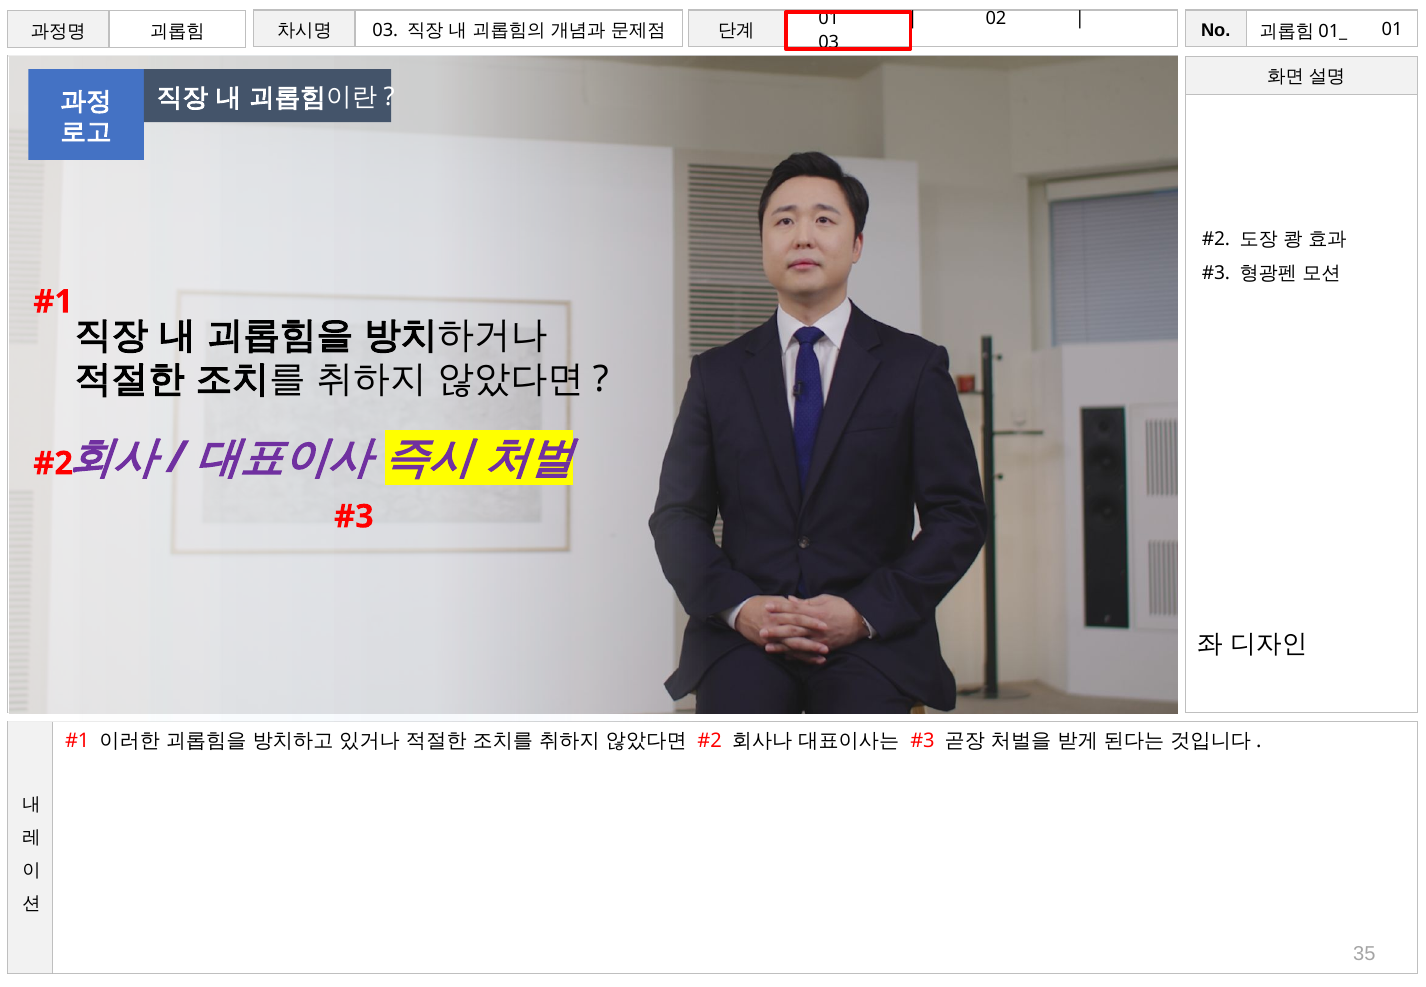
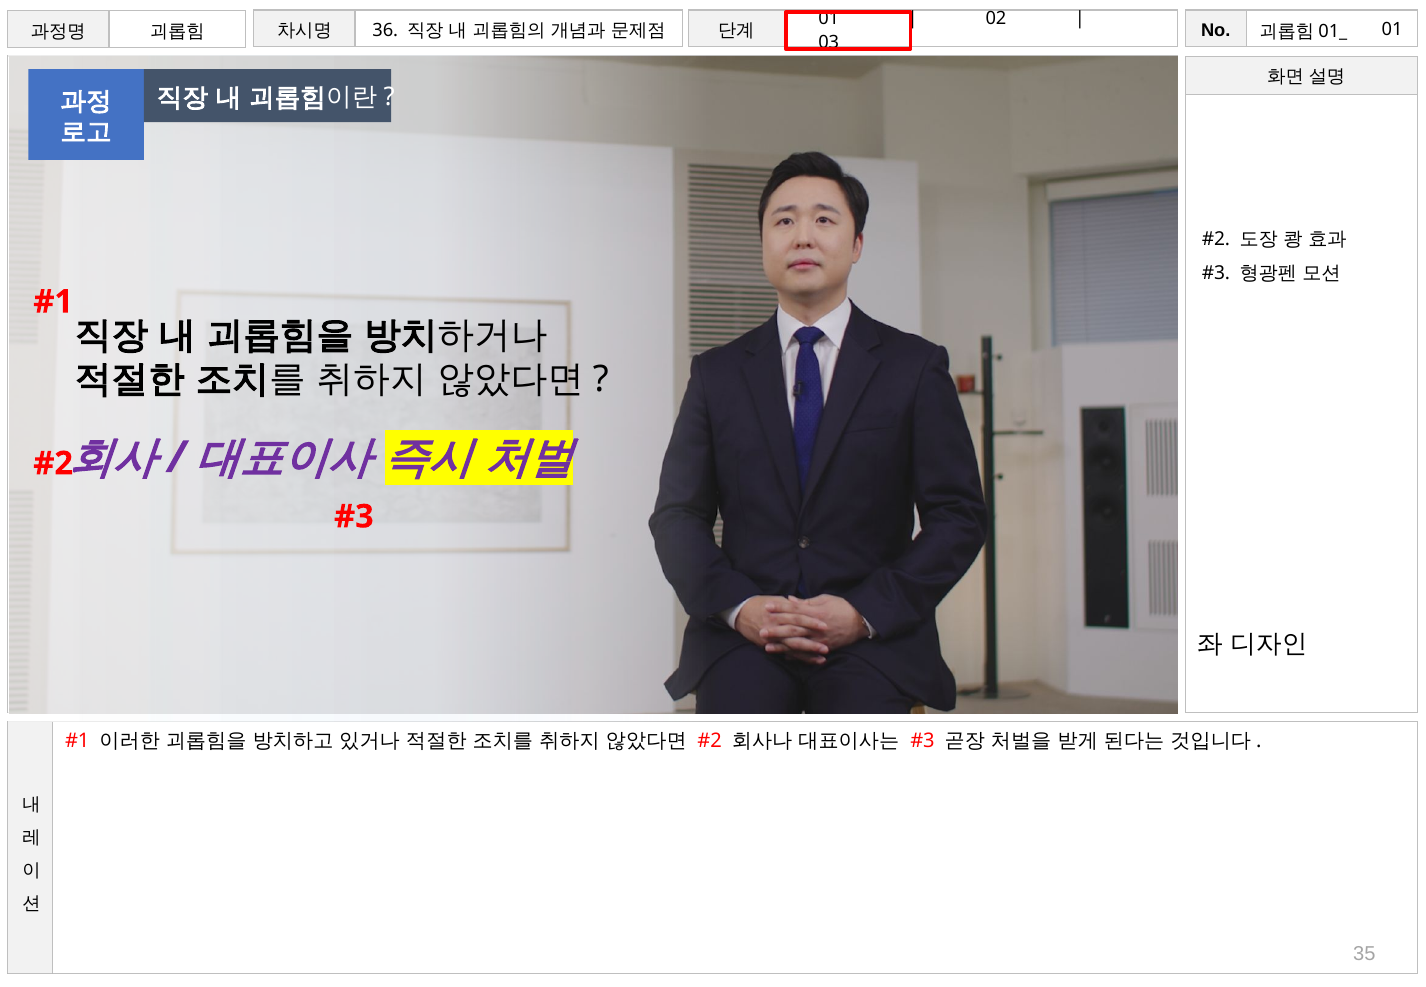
03 at (385, 31): 03 -> 36
